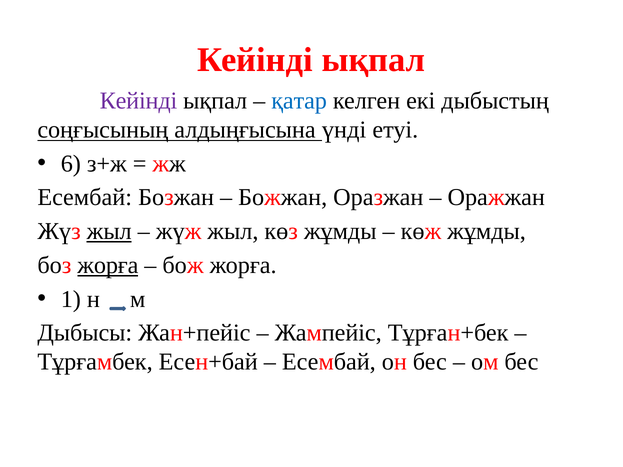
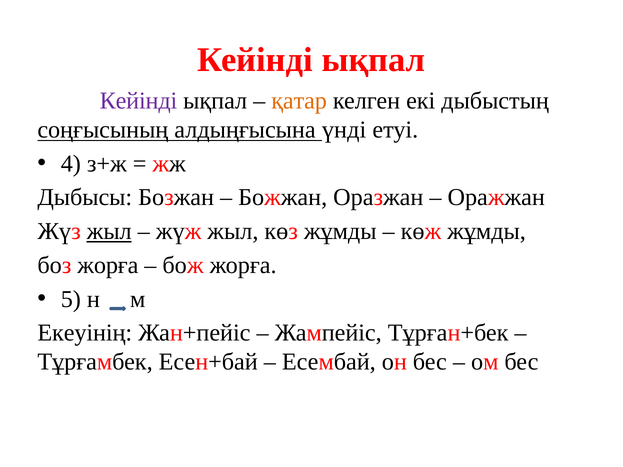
қатар colour: blue -> orange
6: 6 -> 4
Есембай at (85, 198): Есембай -> Дыбысы
жорға at (108, 265) underline: present -> none
1: 1 -> 5
Дыбысы: Дыбысы -> Екеуінің
